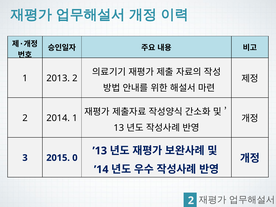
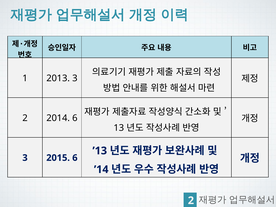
2013 2: 2 -> 3
2014 1: 1 -> 6
2015 0: 0 -> 6
